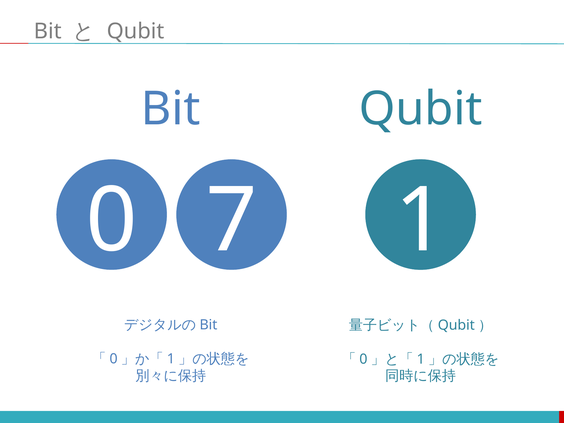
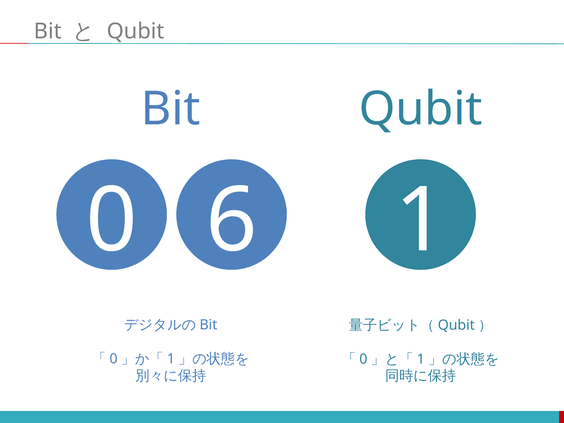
7: 7 -> 6
